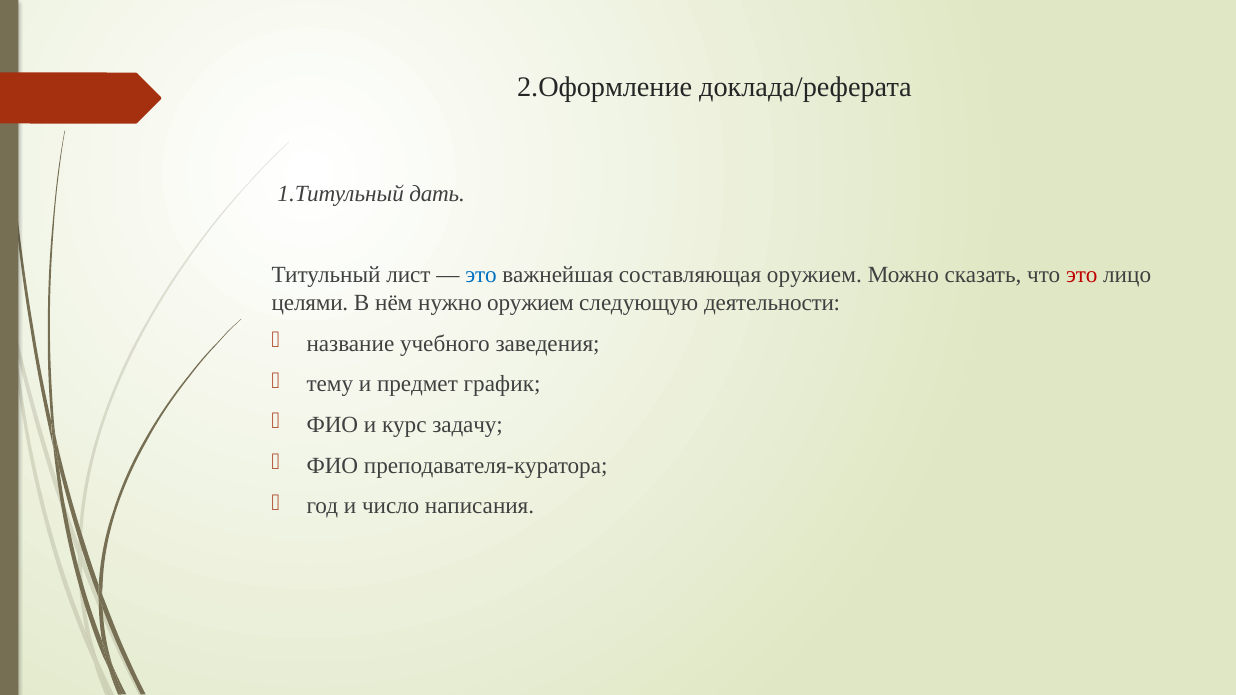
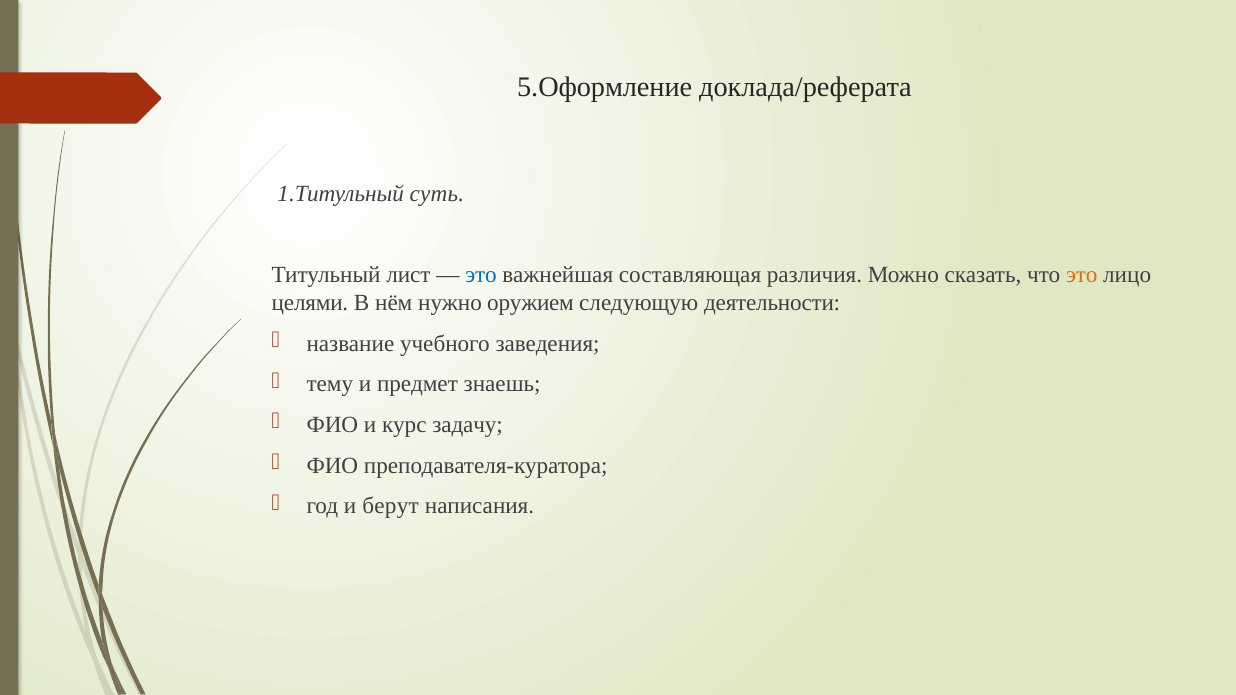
2.Оформление: 2.Оформление -> 5.Оформление
дать: дать -> суть
составляющая оружием: оружием -> различия
это at (1082, 275) colour: red -> orange
график: график -> знаешь
число: число -> берут
